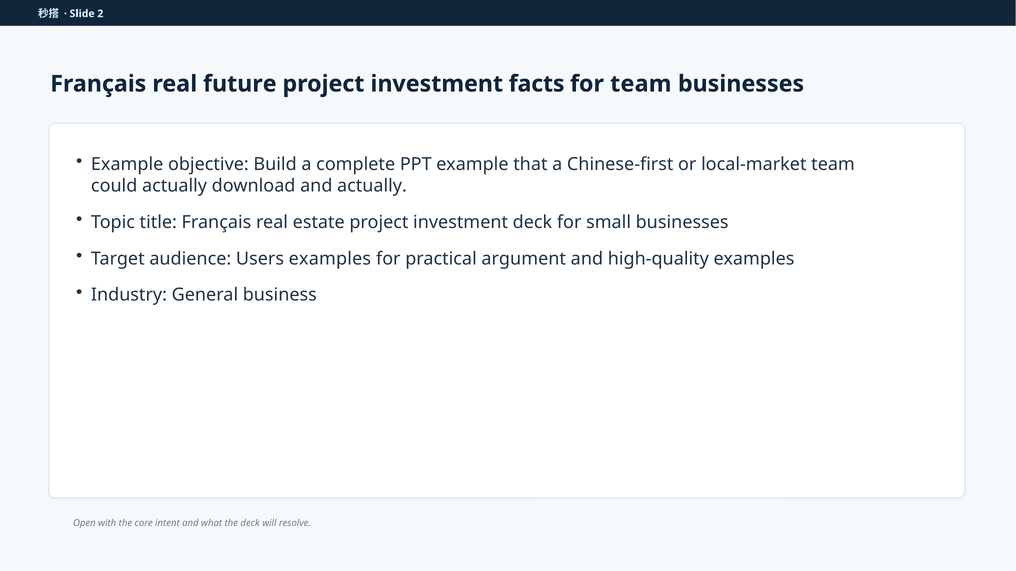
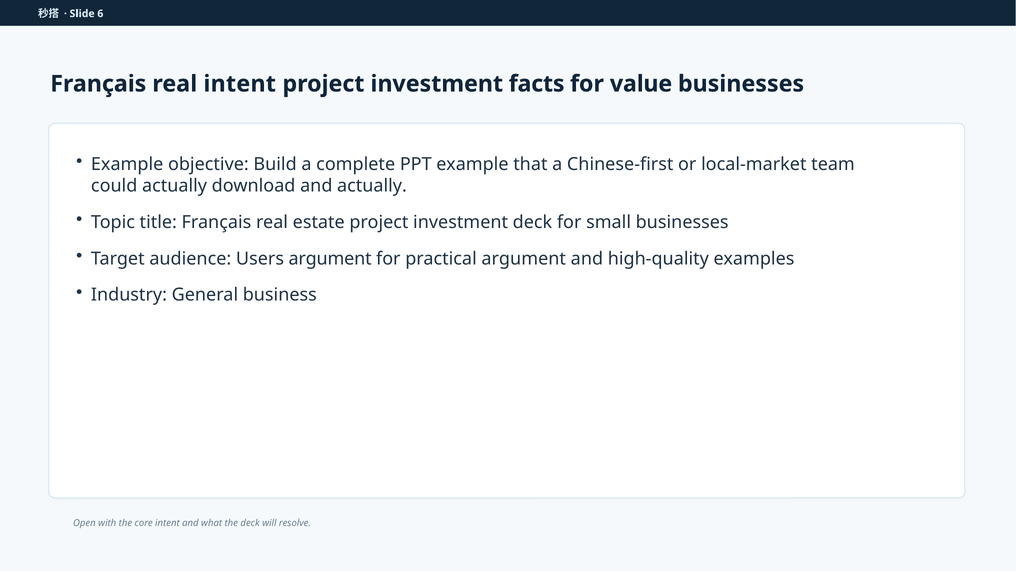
2: 2 -> 6
real future: future -> intent
for team: team -> value
Users examples: examples -> argument
